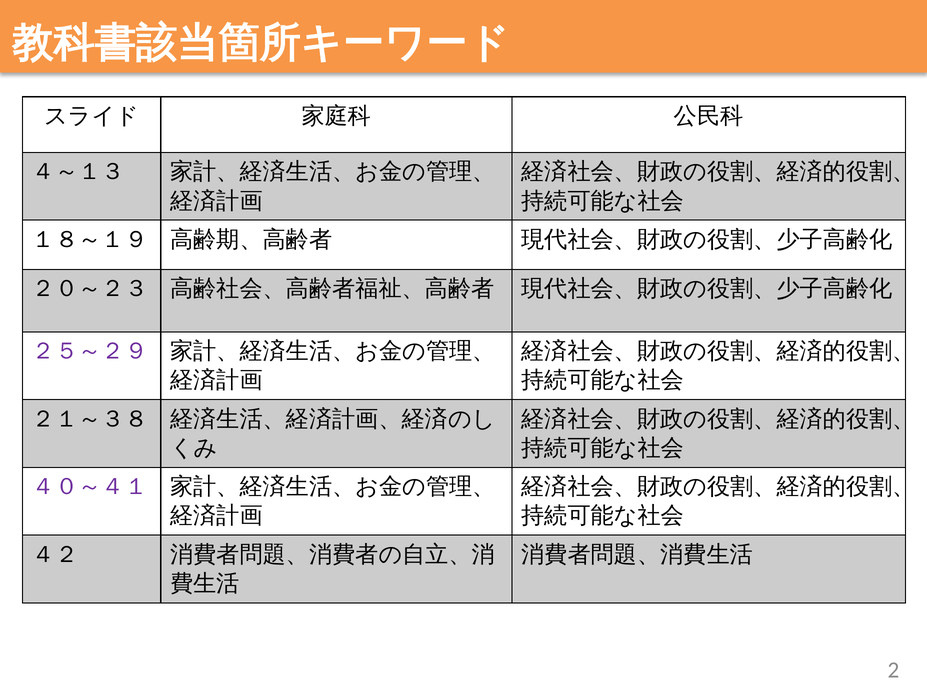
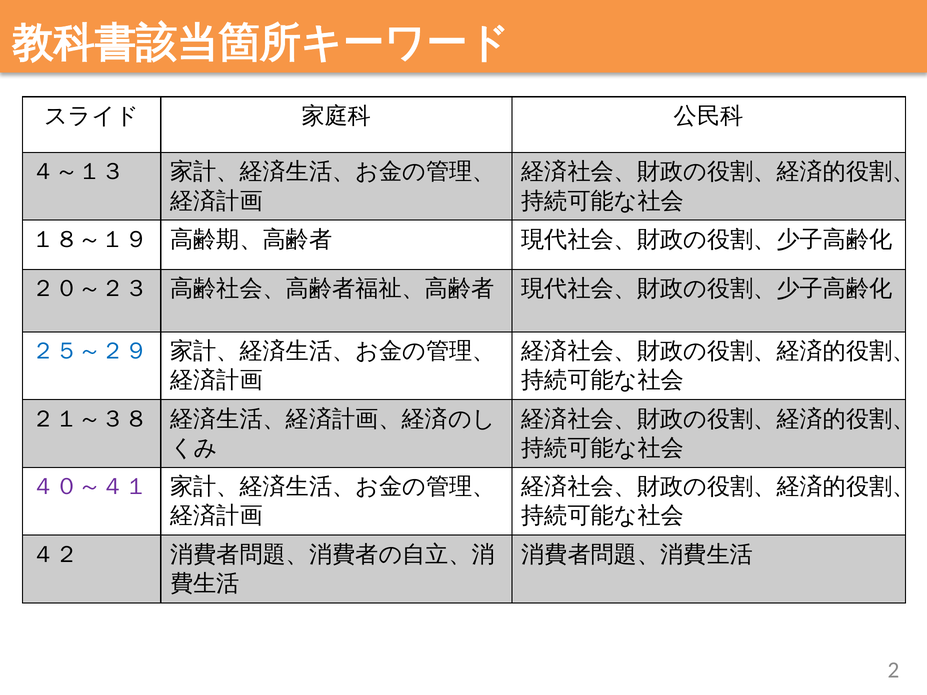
２５～２９ colour: purple -> blue
